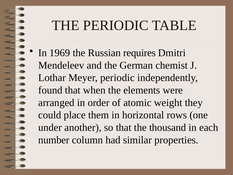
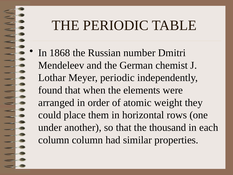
1969: 1969 -> 1868
requires: requires -> number
number at (54, 140): number -> column
